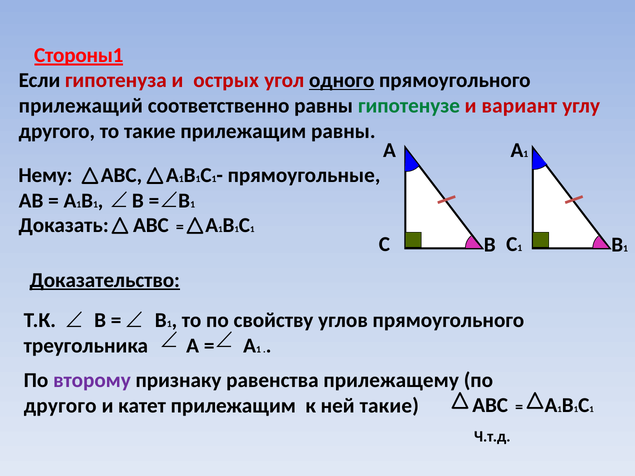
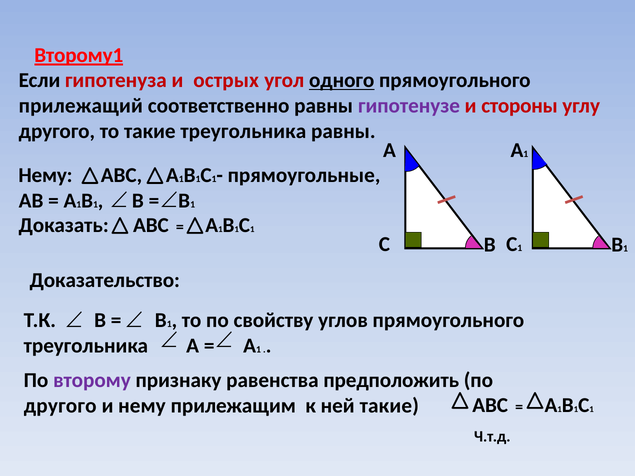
Стороны1: Стороны1 -> Второму1
гипотенузе colour: green -> purple
вариант: вариант -> стороны
такие прилежащим: прилежащим -> треугольника
Доказательство underline: present -> none
прилежащему: прилежащему -> предположить
и катет: катет -> нему
